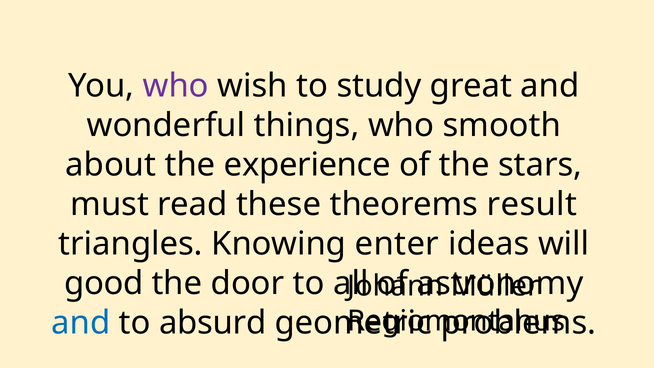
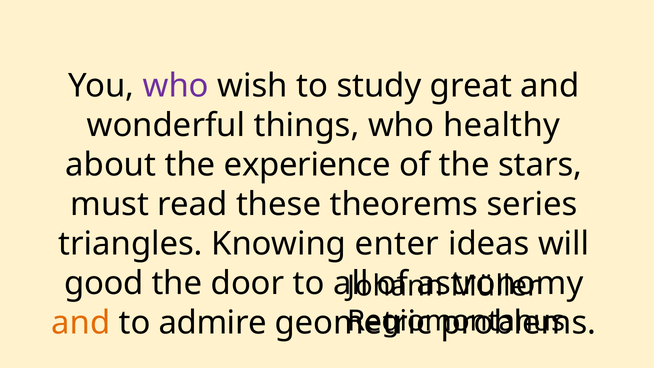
smooth: smooth -> healthy
result: result -> series
and at (81, 323) colour: blue -> orange
absurd: absurd -> admire
